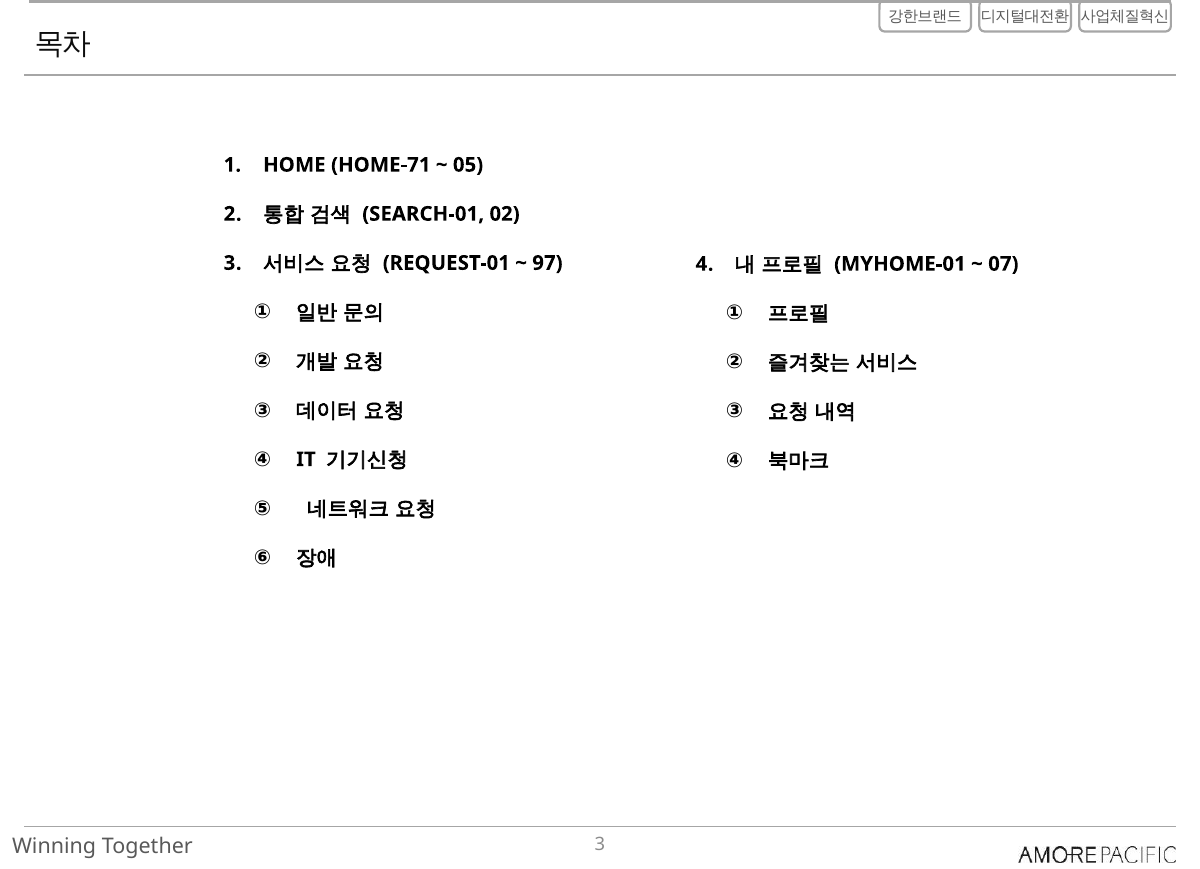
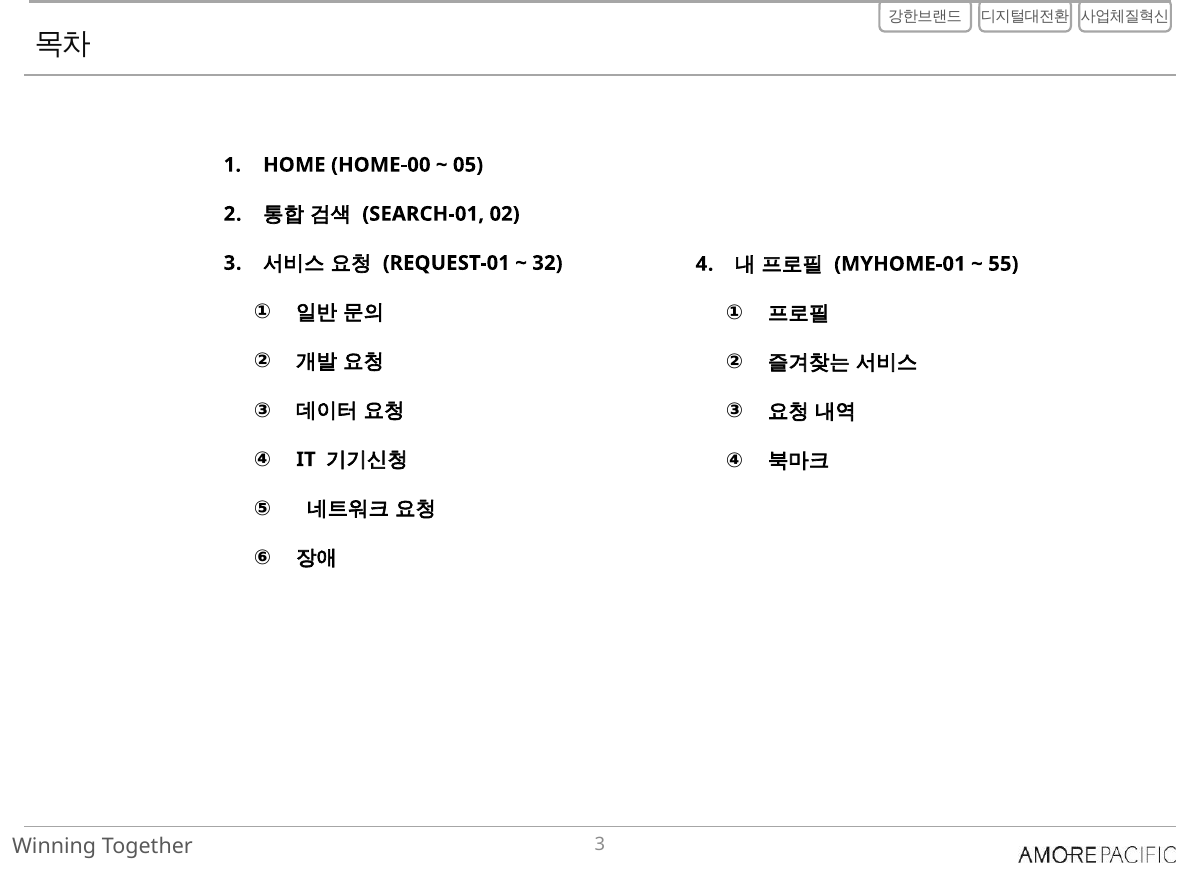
HOME-71: HOME-71 -> HOME-00
97: 97 -> 32
07: 07 -> 55
